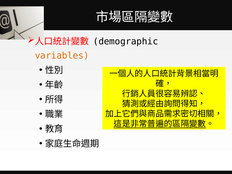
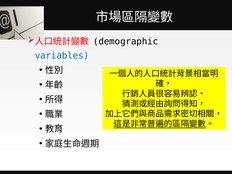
variables colour: orange -> blue
